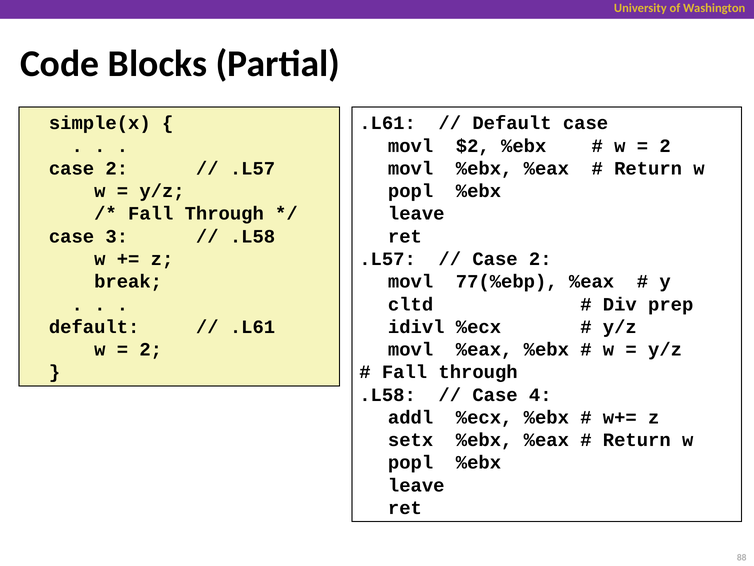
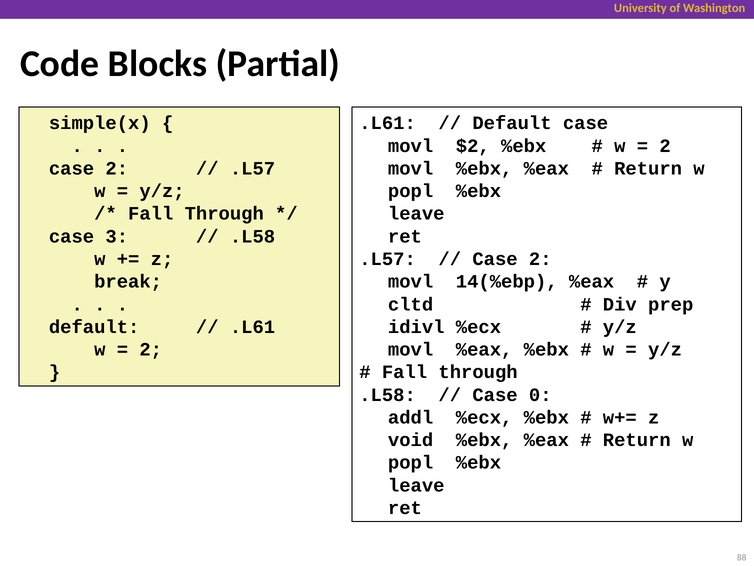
77(%ebp: 77(%ebp -> 14(%ebp
4: 4 -> 0
setx: setx -> void
